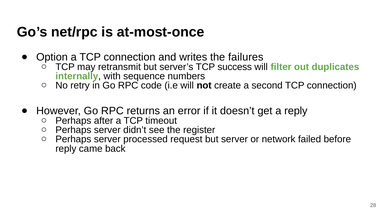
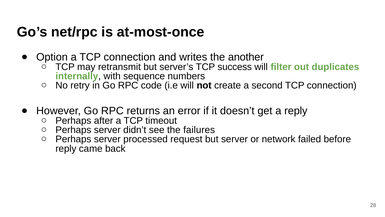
failures: failures -> another
register: register -> failures
